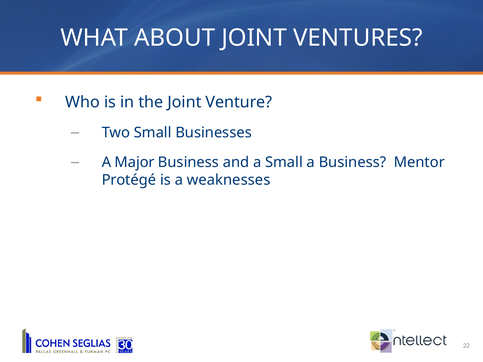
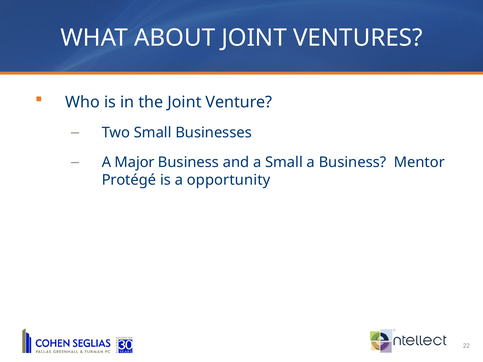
weaknesses: weaknesses -> opportunity
